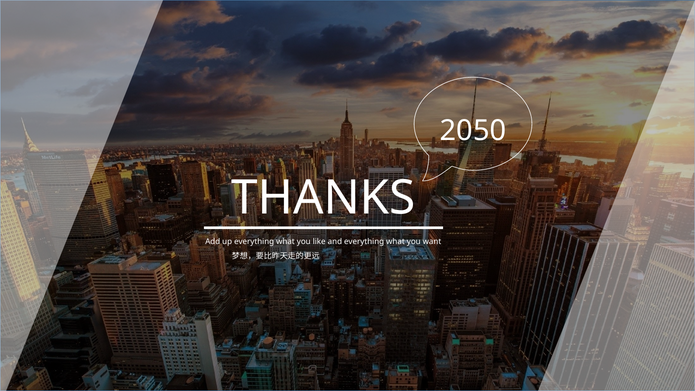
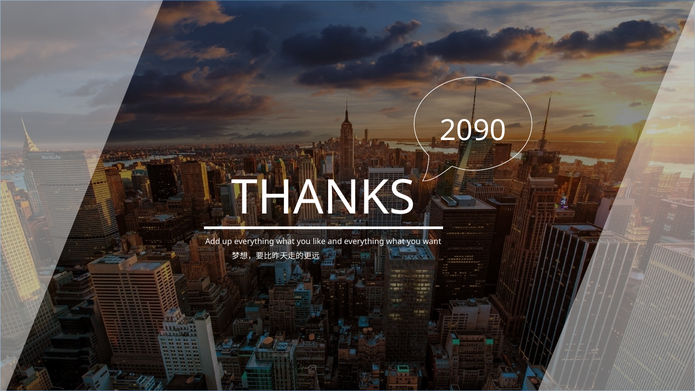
2050: 2050 -> 2090
